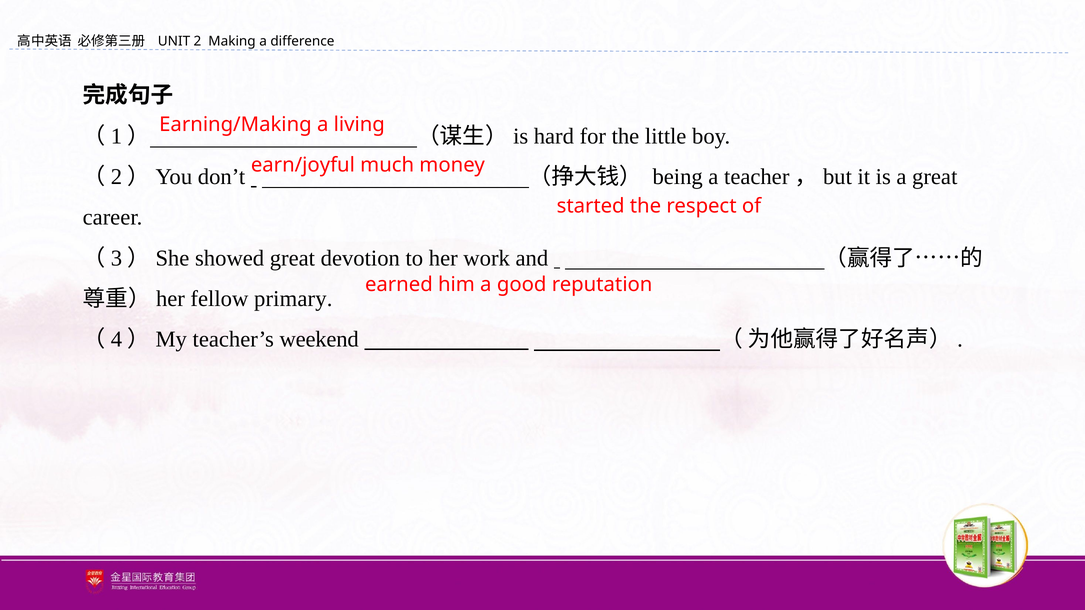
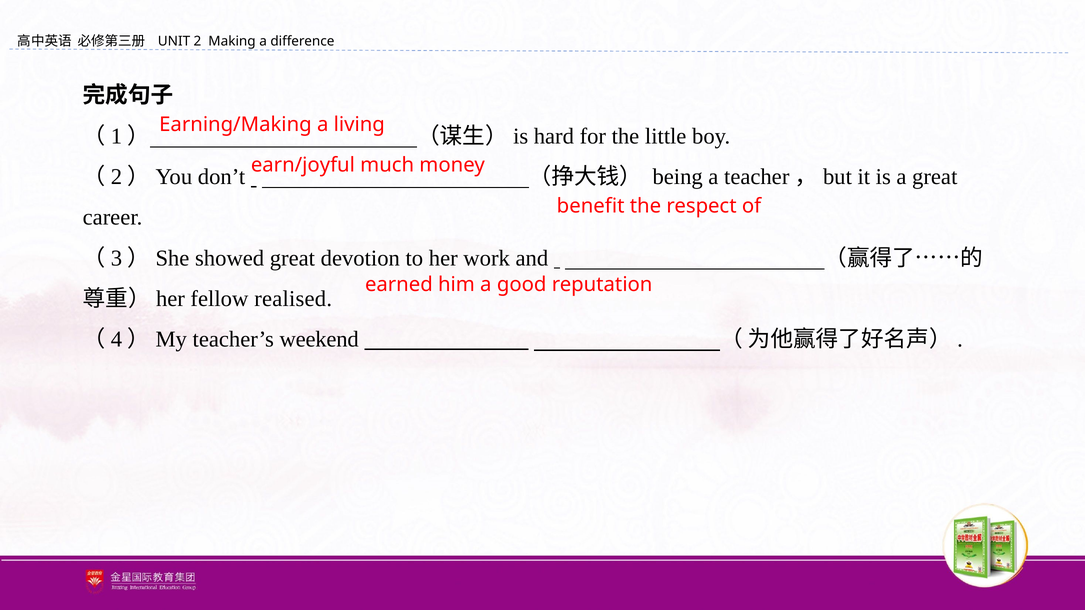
started: started -> benefit
primary: primary -> realised
